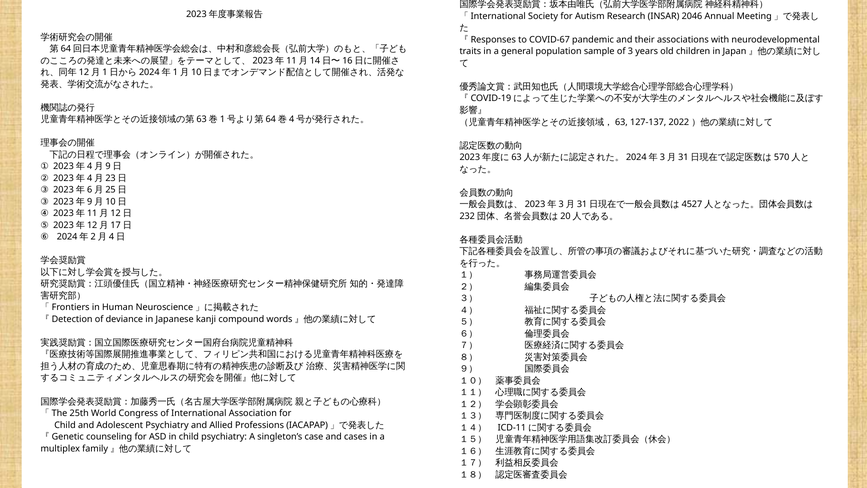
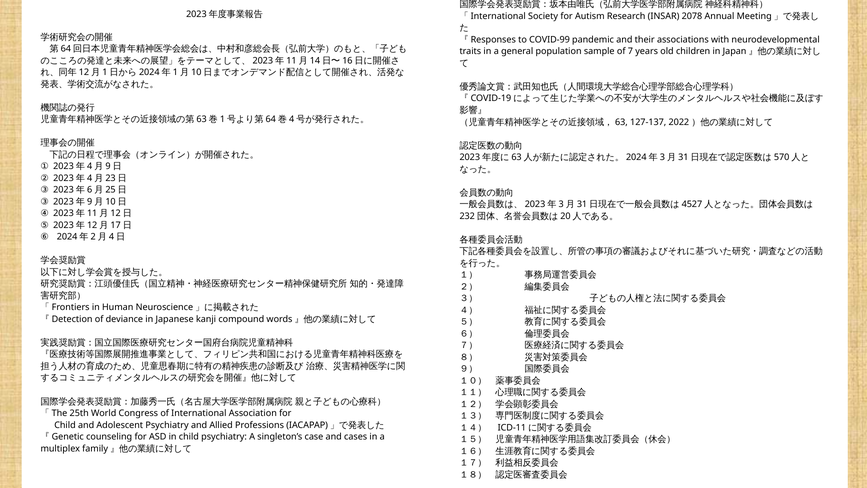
2046: 2046 -> 2078
COVID-67: COVID-67 -> COVID-99
3: 3 -> 7
